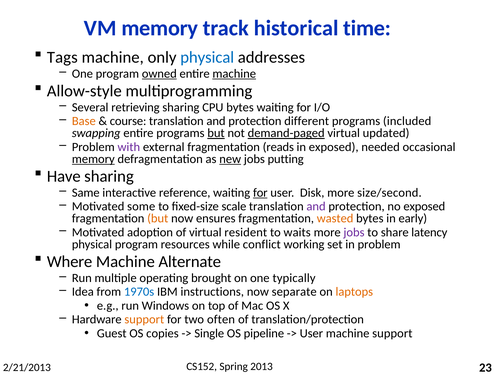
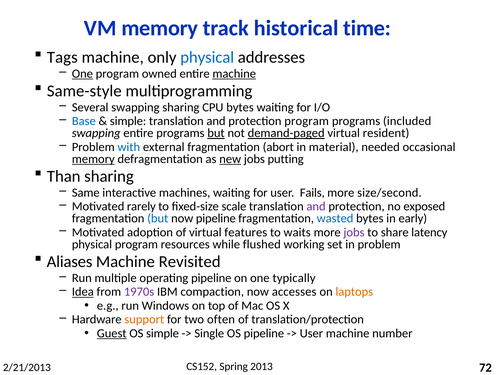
One at (82, 74) underline: none -> present
owned underline: present -> none
Allow-style: Allow-style -> Same-style
Several retrieving: retrieving -> swapping
Base colour: orange -> blue
course at (128, 121): course -> simple
protection different: different -> program
updated: updated -> resident
with colour: purple -> blue
reads: reads -> abort
in exposed: exposed -> material
Have: Have -> Than
reference: reference -> machines
for at (260, 193) underline: present -> none
Disk: Disk -> Fails
some: some -> rarely
but at (158, 219) colour: orange -> blue
now ensures: ensures -> pipeline
wasted colour: orange -> blue
resident: resident -> features
conflict: conflict -> flushed
Where: Where -> Aliases
Alternate: Alternate -> Revisited
operating brought: brought -> pipeline
Idea underline: none -> present
1970s colour: blue -> purple
instructions: instructions -> compaction
separate: separate -> accesses
Guest underline: none -> present
OS copies: copies -> simple
machine support: support -> number
23: 23 -> 72
